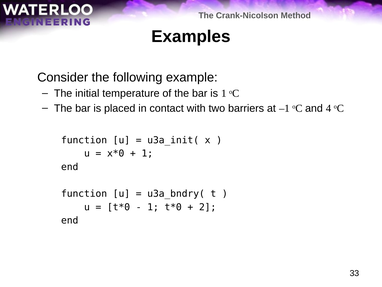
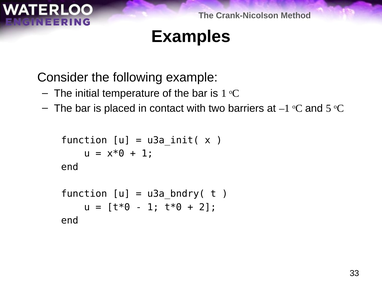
4: 4 -> 5
